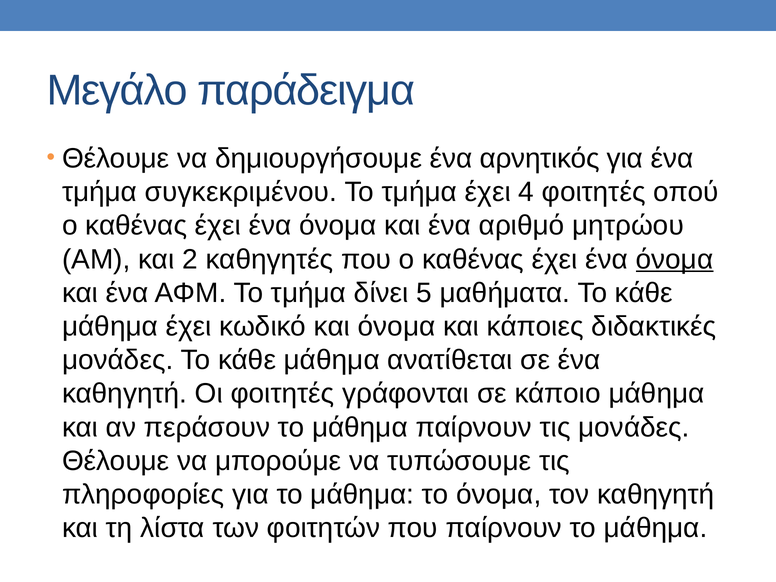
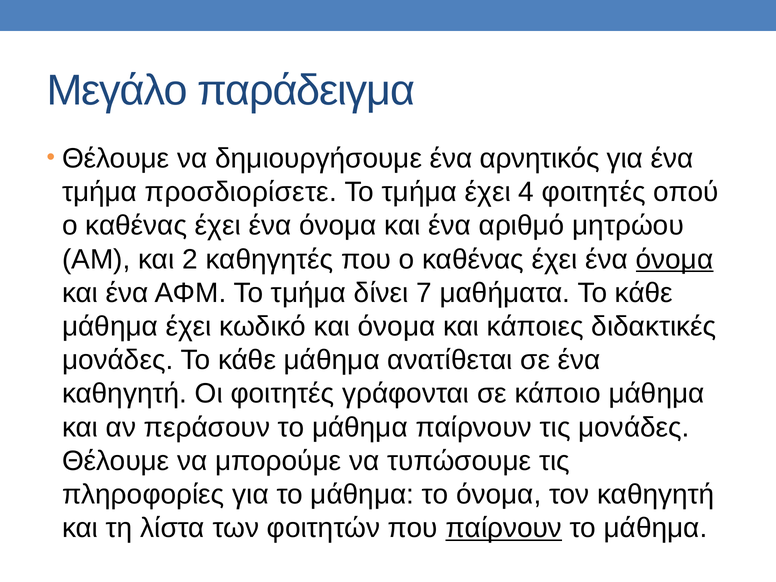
συγκεκριμένου: συγκεκριμένου -> προσδιορίσετε
5: 5 -> 7
παίρνουν at (504, 528) underline: none -> present
